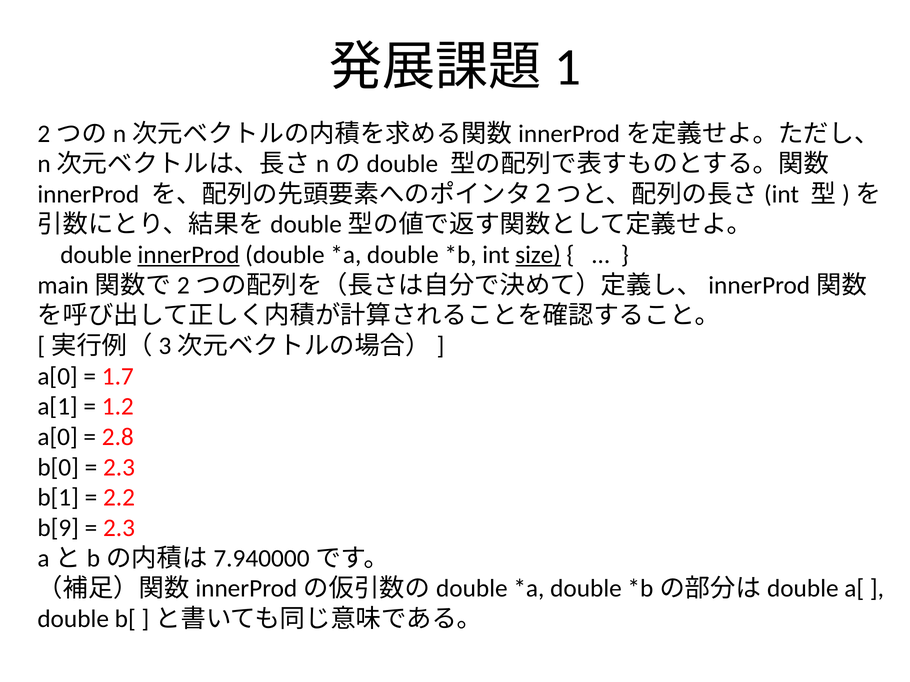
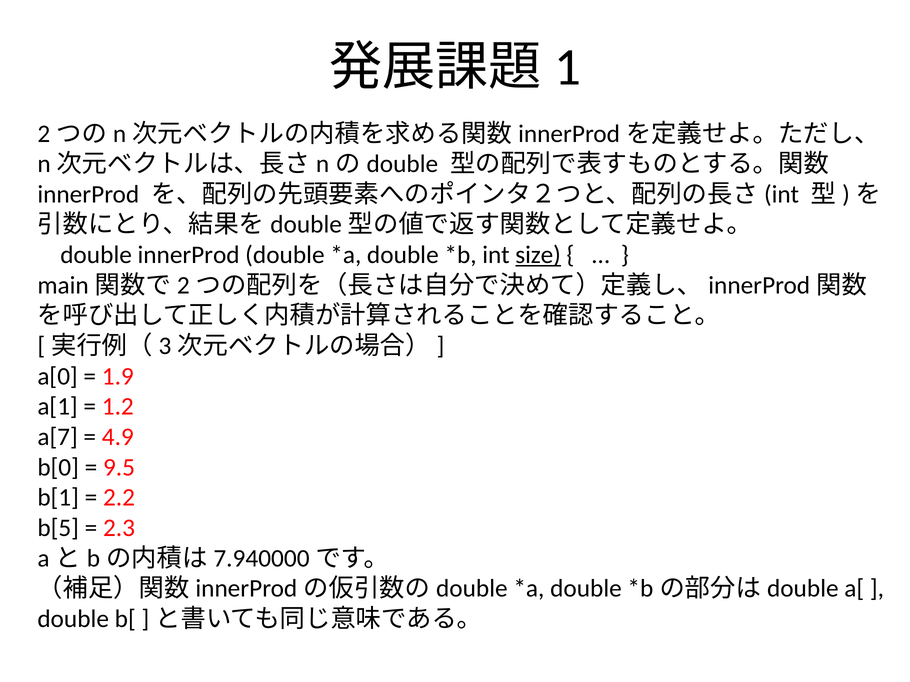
innerProd at (189, 255) underline: present -> none
1.7: 1.7 -> 1.9
a[0 at (58, 437): a[0 -> a[7
2.8: 2.8 -> 4.9
2.3 at (119, 468): 2.3 -> 9.5
b[9: b[9 -> b[5
